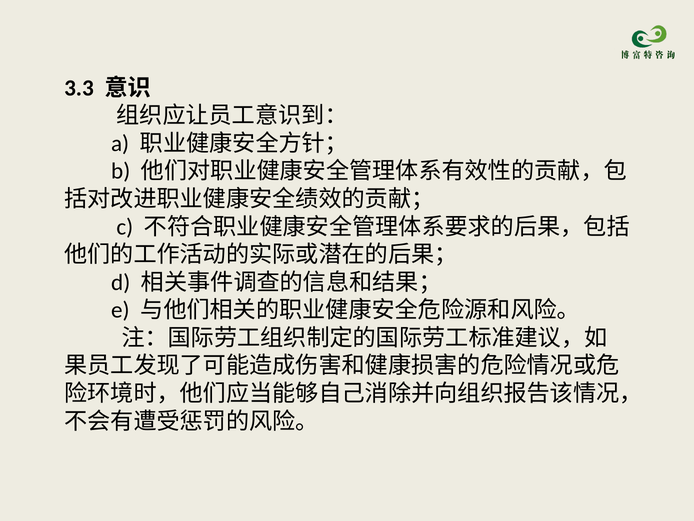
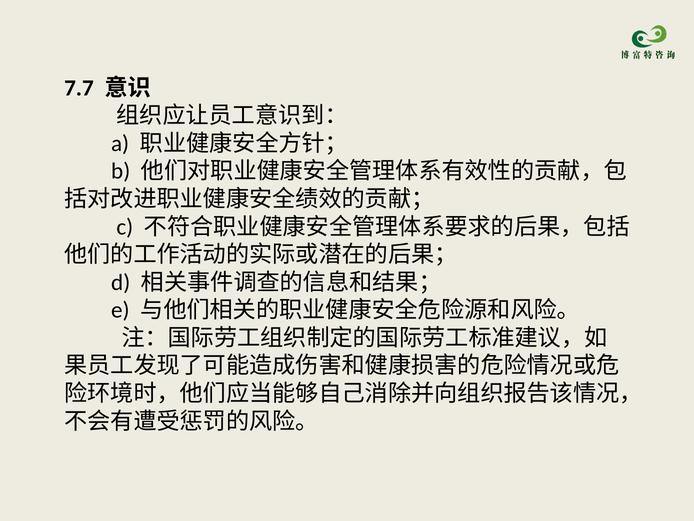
3.3: 3.3 -> 7.7
